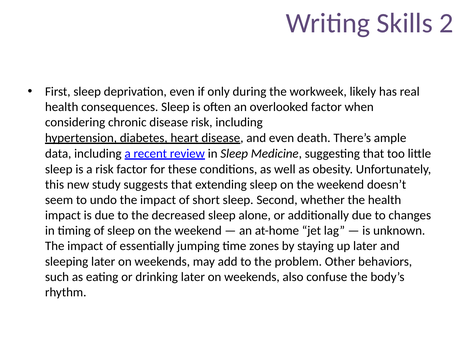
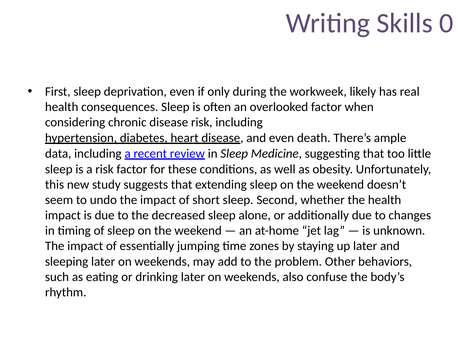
2: 2 -> 0
